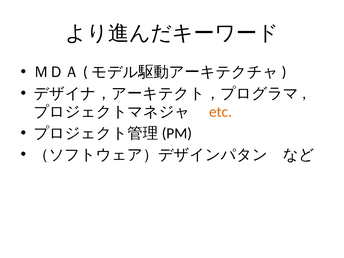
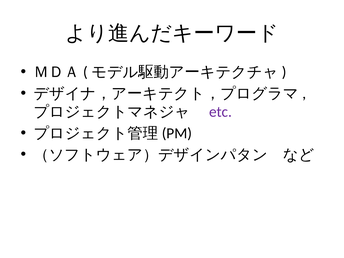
etc colour: orange -> purple
